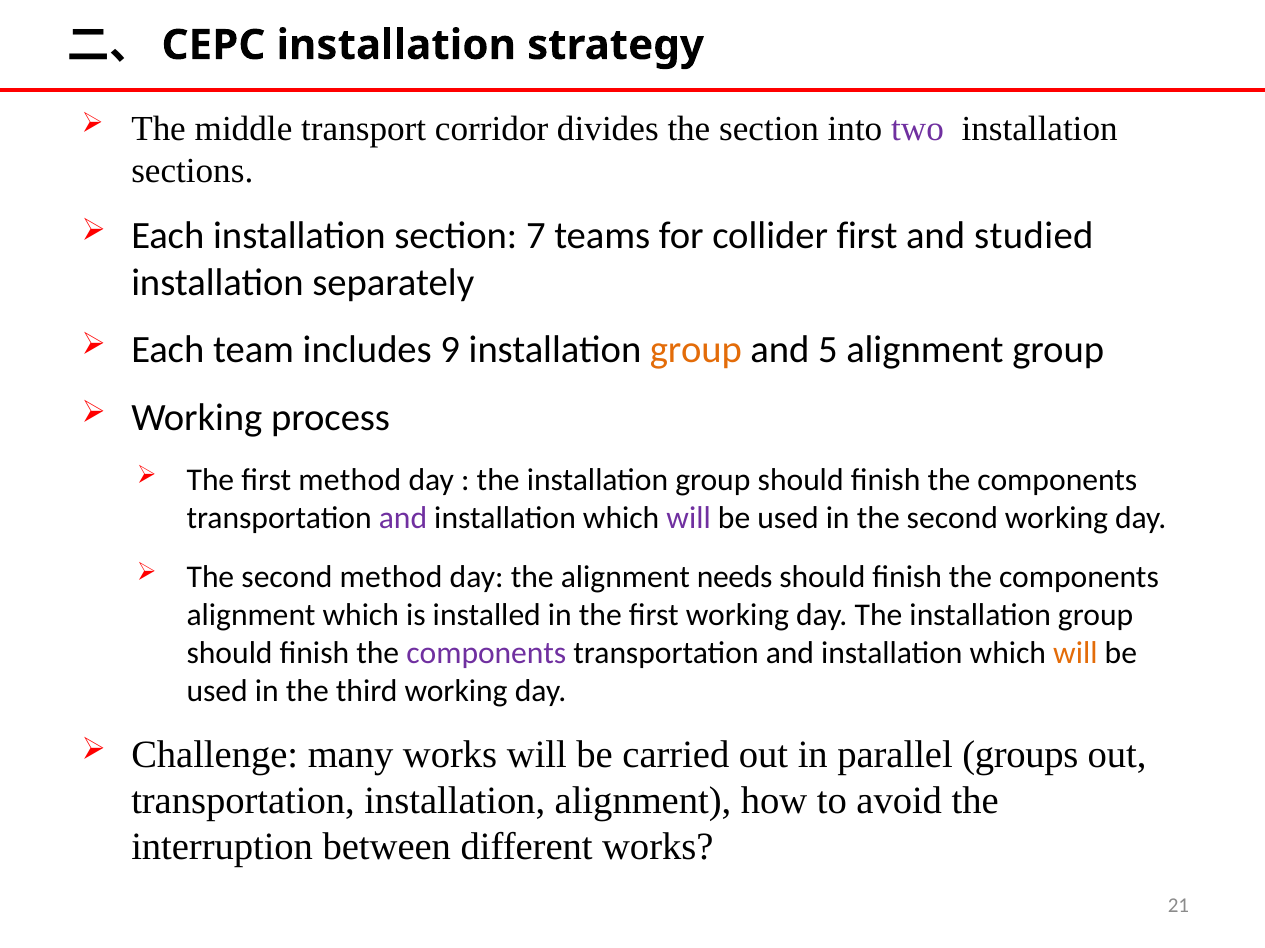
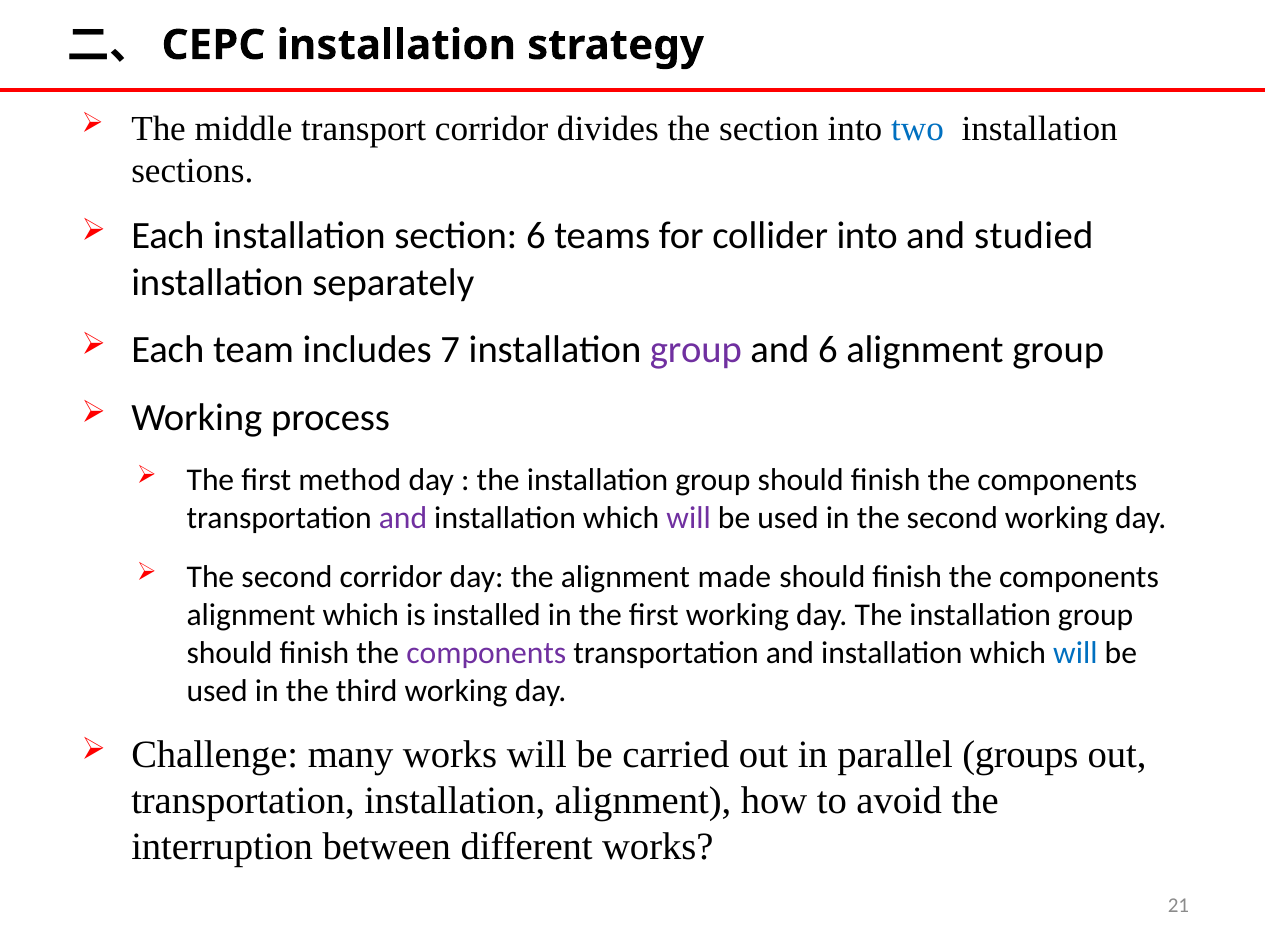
two colour: purple -> blue
section 7: 7 -> 6
collider first: first -> into
9: 9 -> 7
group at (696, 350) colour: orange -> purple
and 5: 5 -> 6
second method: method -> corridor
needs: needs -> made
will at (1075, 653) colour: orange -> blue
